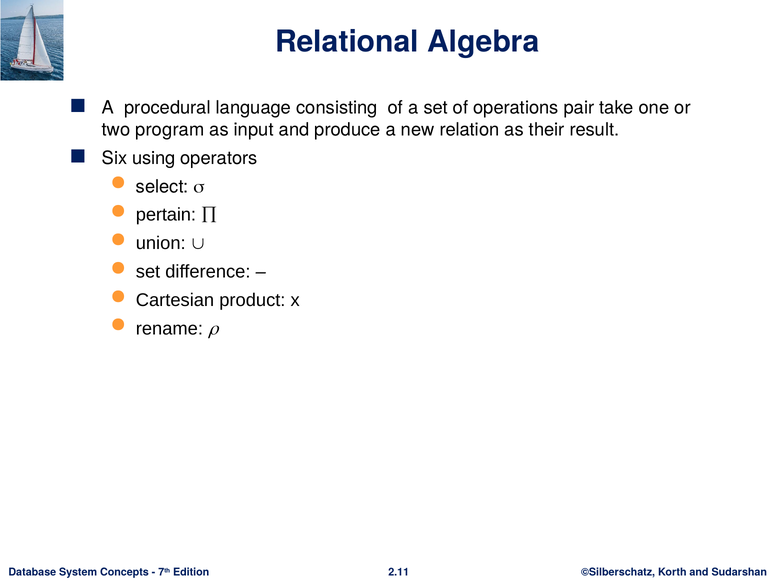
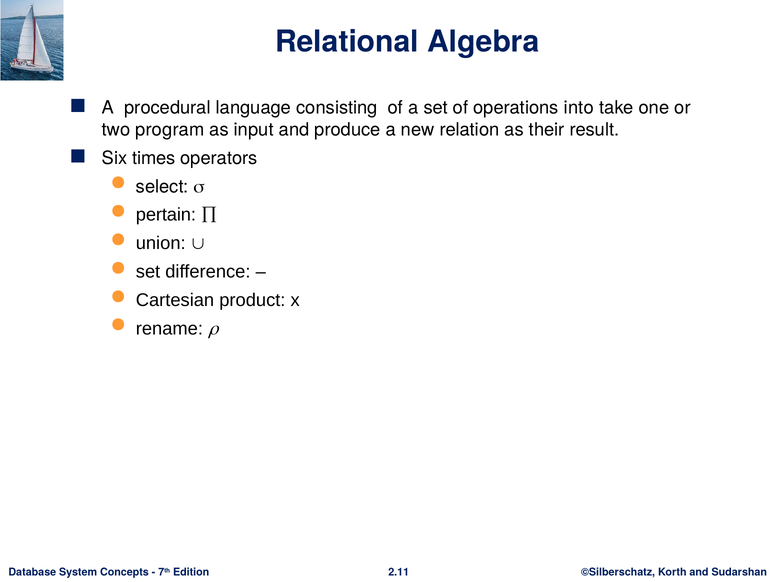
pair: pair -> into
using: using -> times
